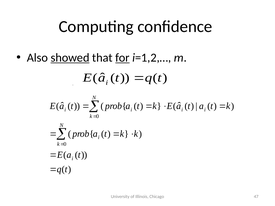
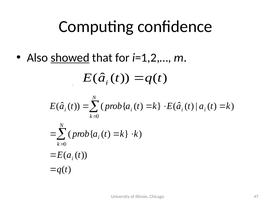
for underline: present -> none
